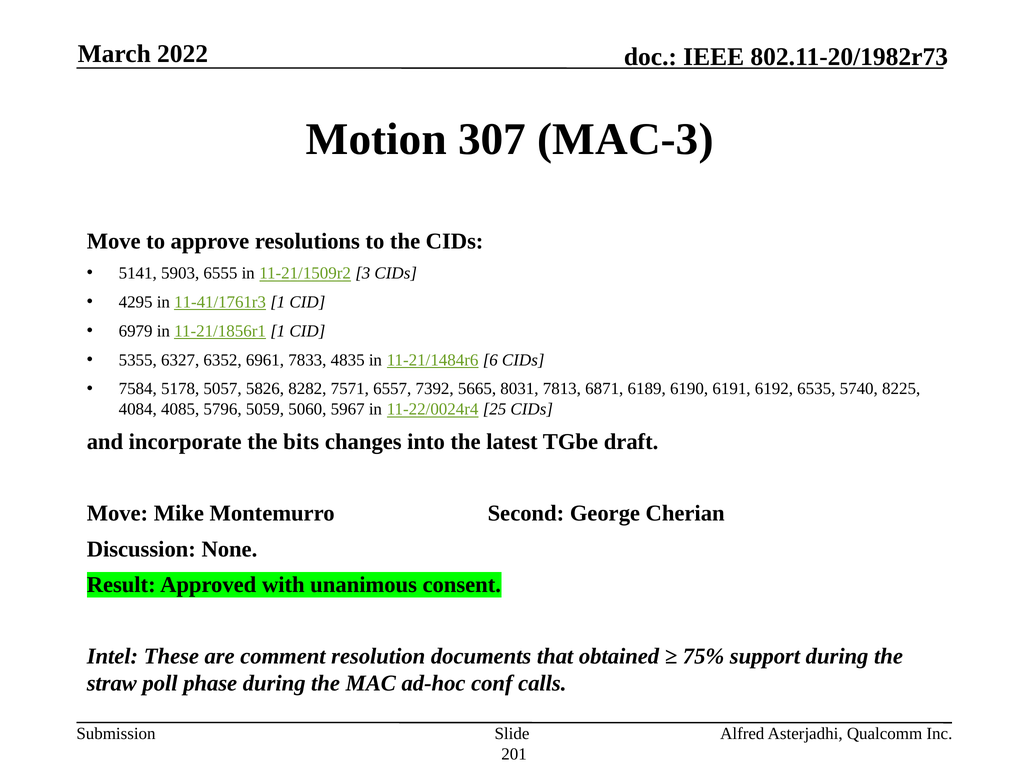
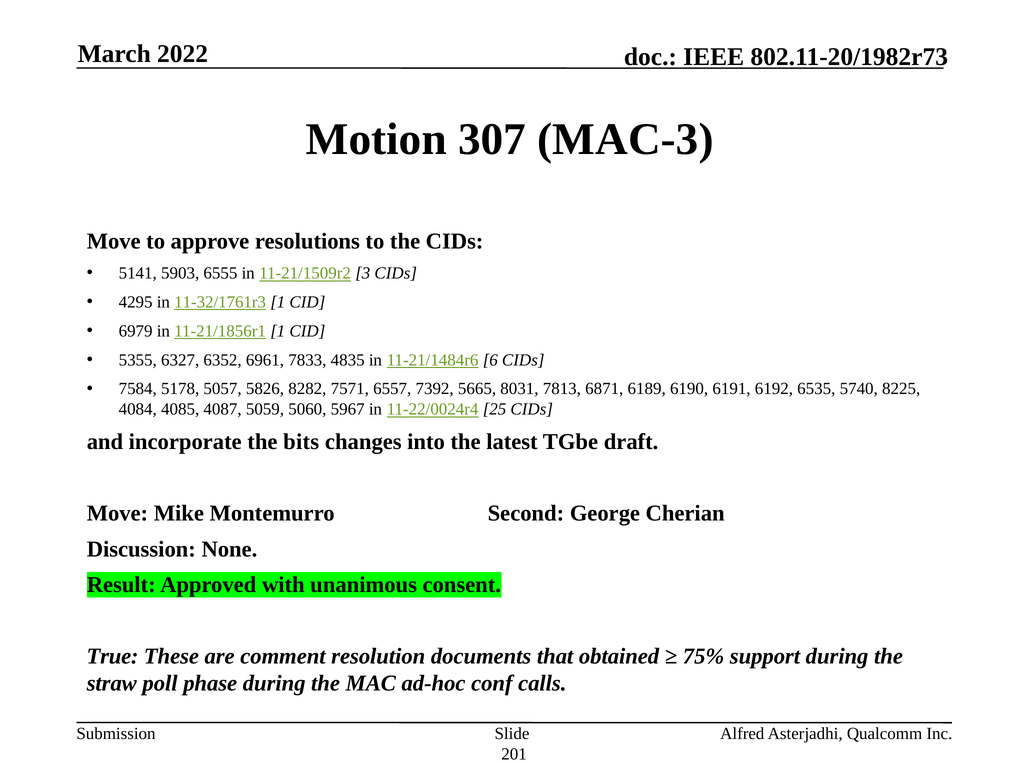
11-41/1761r3: 11-41/1761r3 -> 11-32/1761r3
5796: 5796 -> 4087
Intel: Intel -> True
